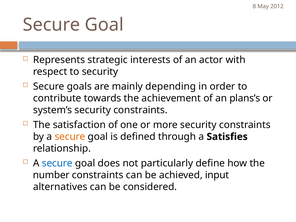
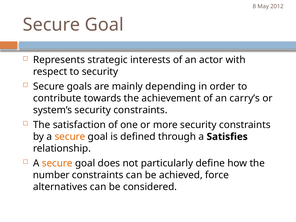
plans’s: plans’s -> carry’s
secure at (57, 163) colour: blue -> orange
input: input -> force
